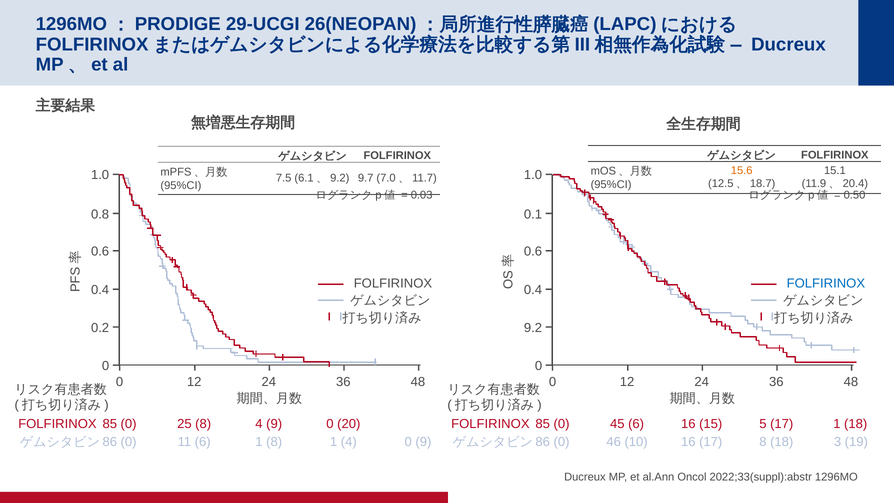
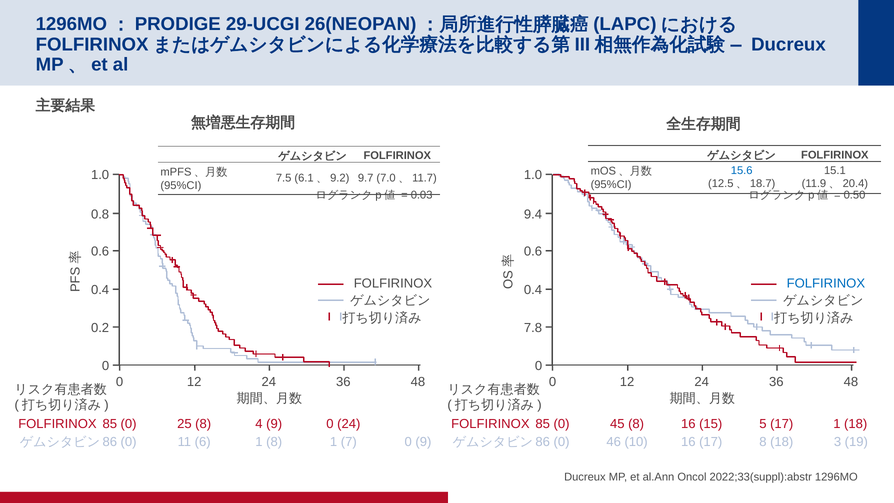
15.6 colour: orange -> blue
0.1: 0.1 -> 9.4
9.2 at (533, 328): 9.2 -> 7.8
0 20: 20 -> 24
45 6: 6 -> 8
1 4: 4 -> 7
